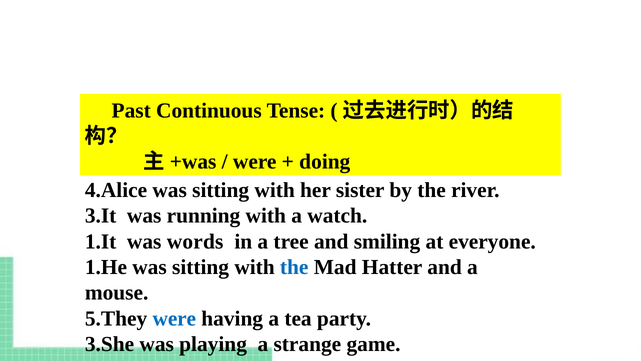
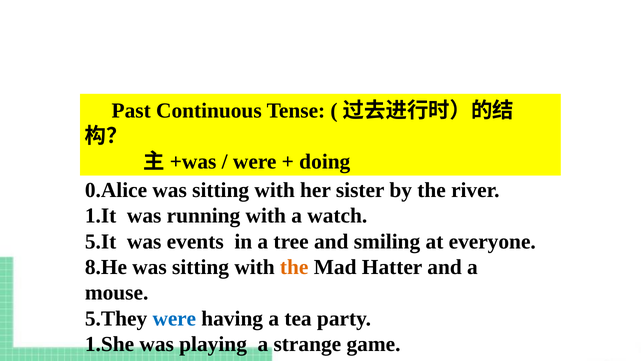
4.Alice: 4.Alice -> 0.Alice
3.It: 3.It -> 1.It
1.It: 1.It -> 5.It
words: words -> events
1.He: 1.He -> 8.He
the at (294, 267) colour: blue -> orange
3.She: 3.She -> 1.She
